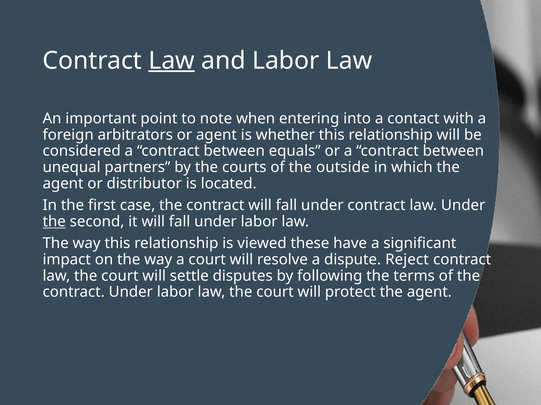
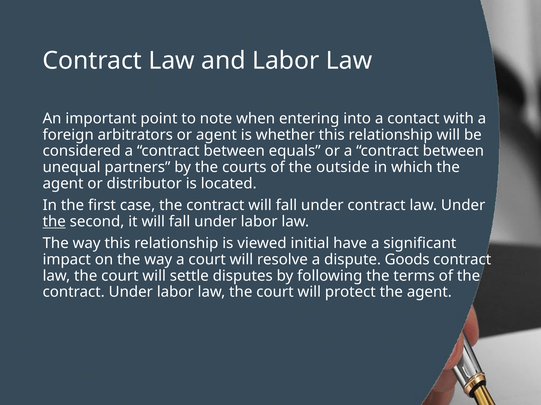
Law at (172, 61) underline: present -> none
these: these -> initial
Reject: Reject -> Goods
